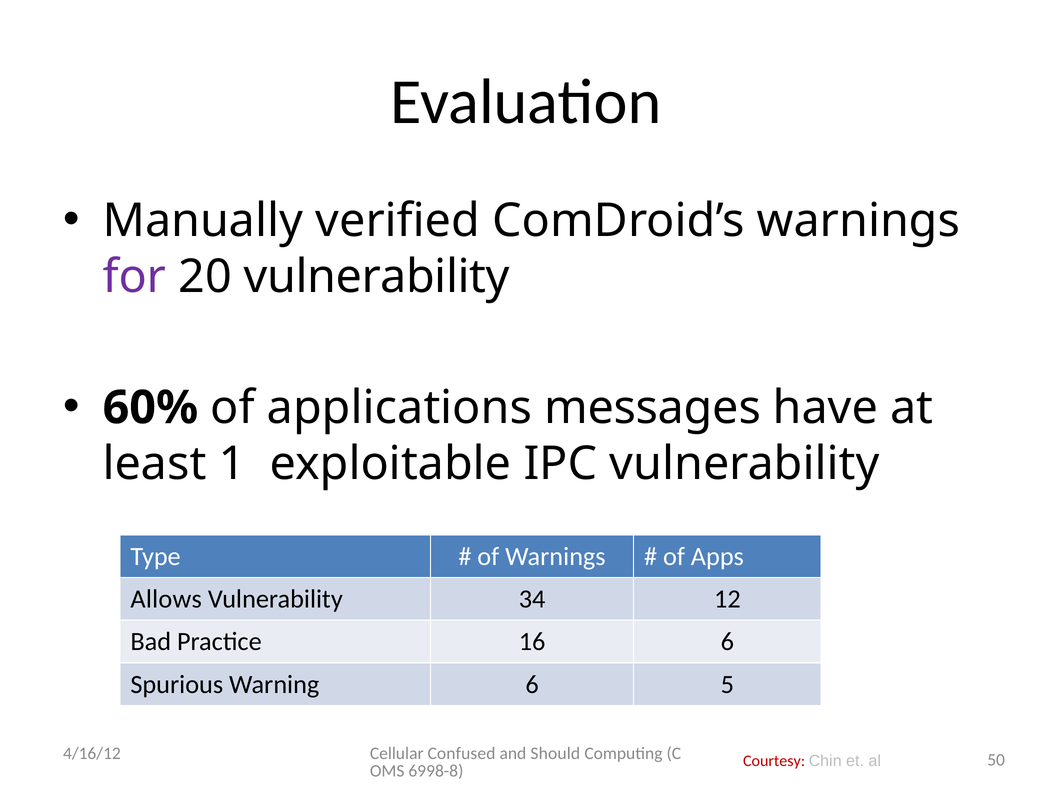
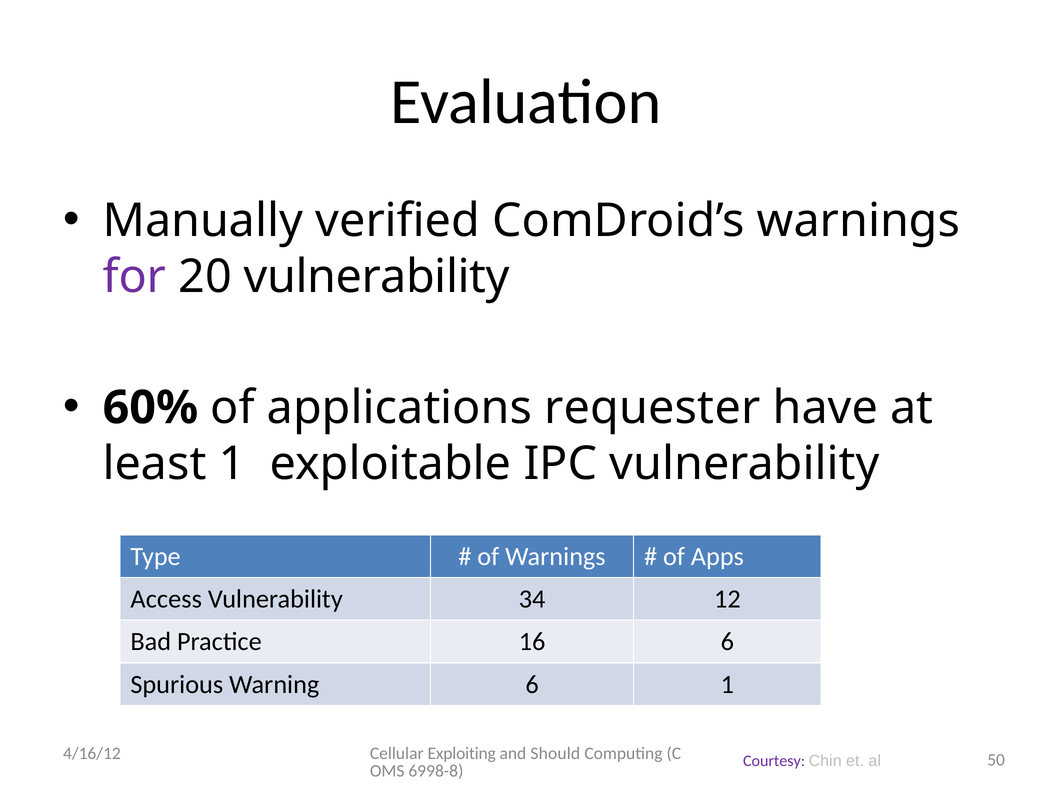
messages: messages -> requester
Allows: Allows -> Access
6 5: 5 -> 1
Confused: Confused -> Exploiting
Courtesy colour: red -> purple
